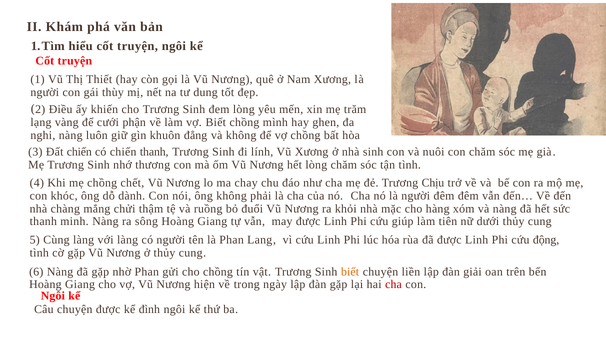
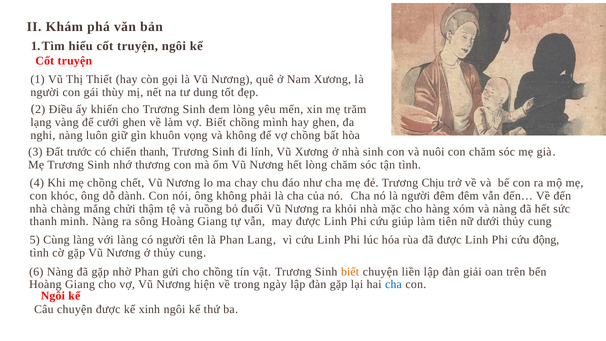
cưới phận: phận -> ghen
đẳng: đẳng -> vọng
Đất chiến: chiến -> trước
cha at (393, 284) colour: red -> blue
đình: đình -> xinh
